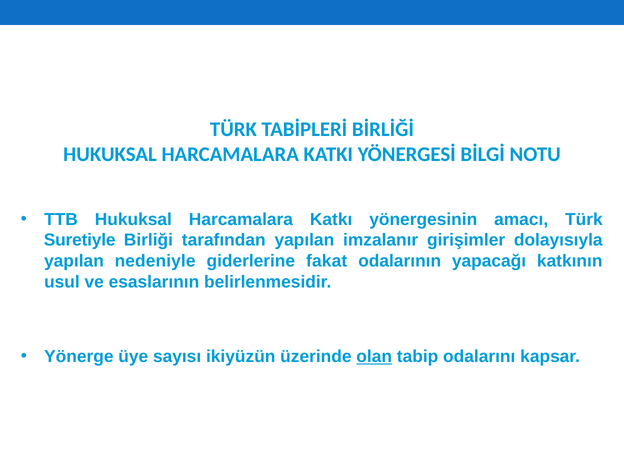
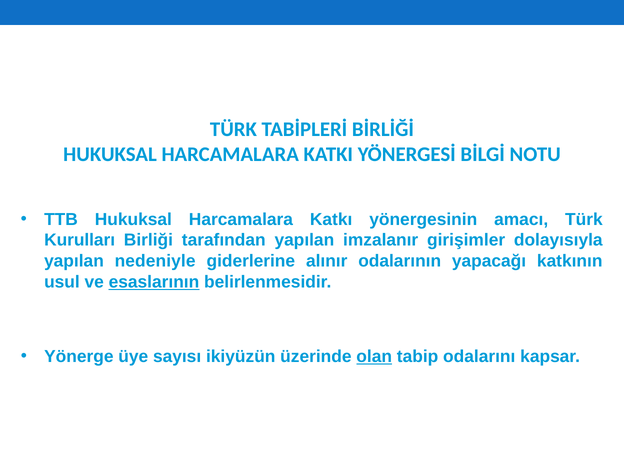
Suretiyle: Suretiyle -> Kurulları
fakat: fakat -> alınır
esaslarının underline: none -> present
